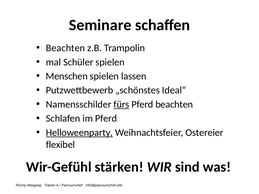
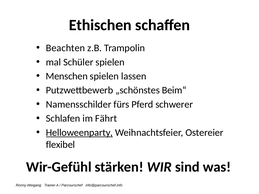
Seminare: Seminare -> Ethischen
Ideal“: Ideal“ -> Beim“
fürs underline: present -> none
Pferd beachten: beachten -> schwerer
im Pferd: Pferd -> Fährt
